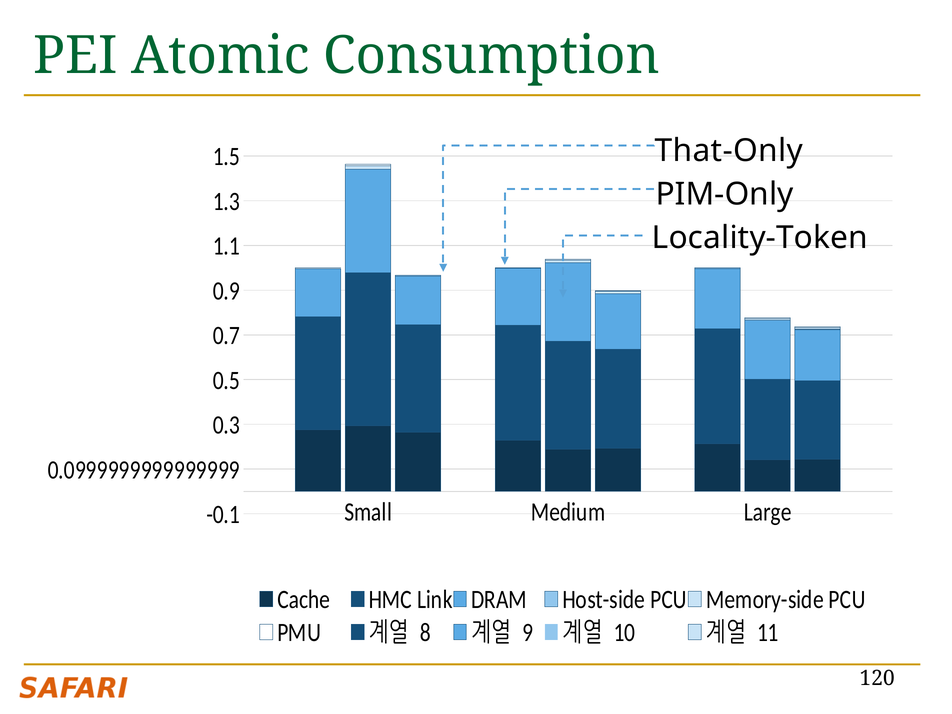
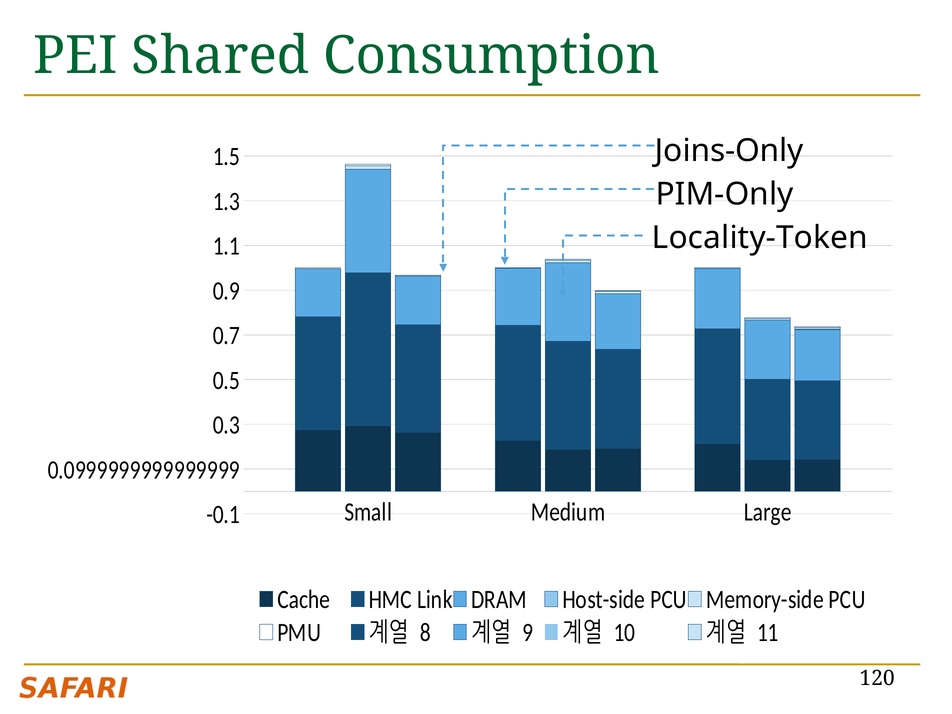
Atomic: Atomic -> Shared
That-Only: That-Only -> Joins-Only
